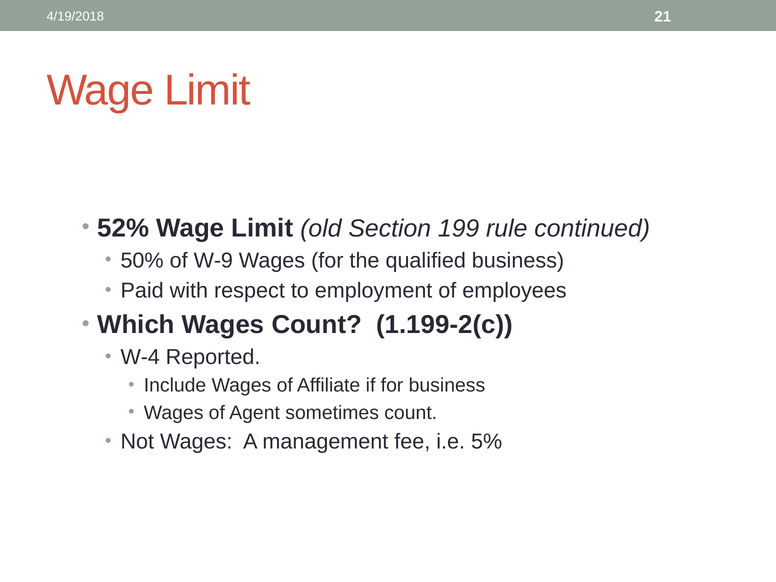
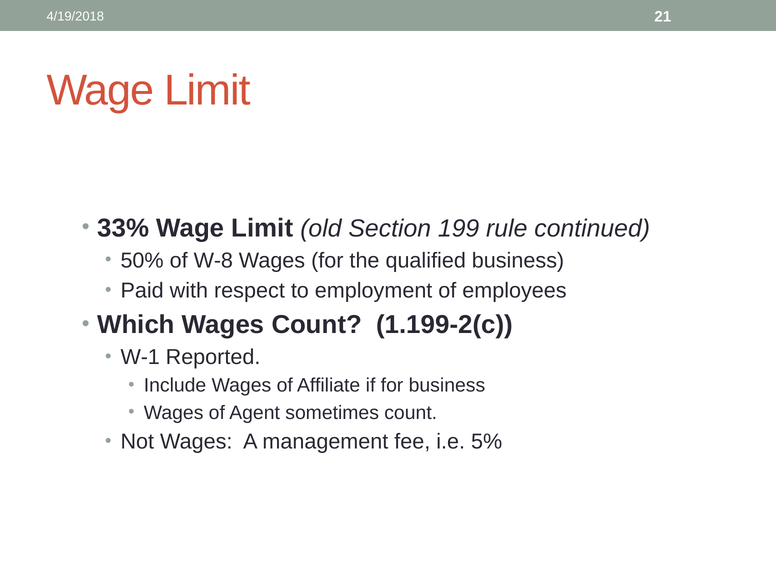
52%: 52% -> 33%
W-9: W-9 -> W-8
W-4: W-4 -> W-1
